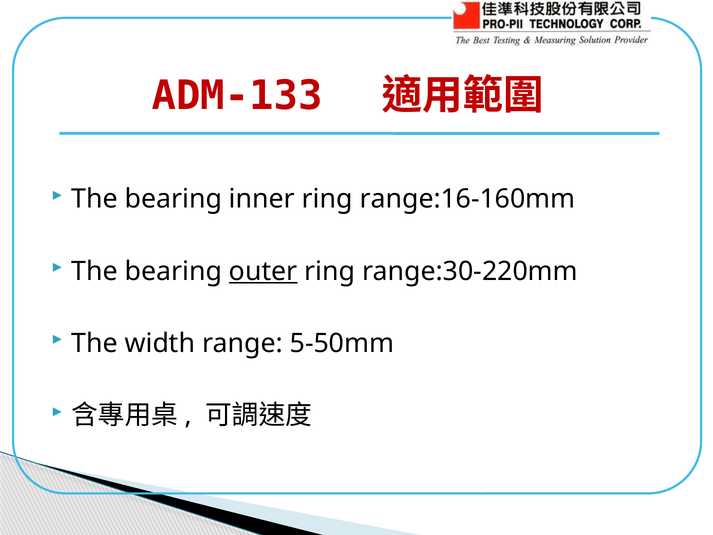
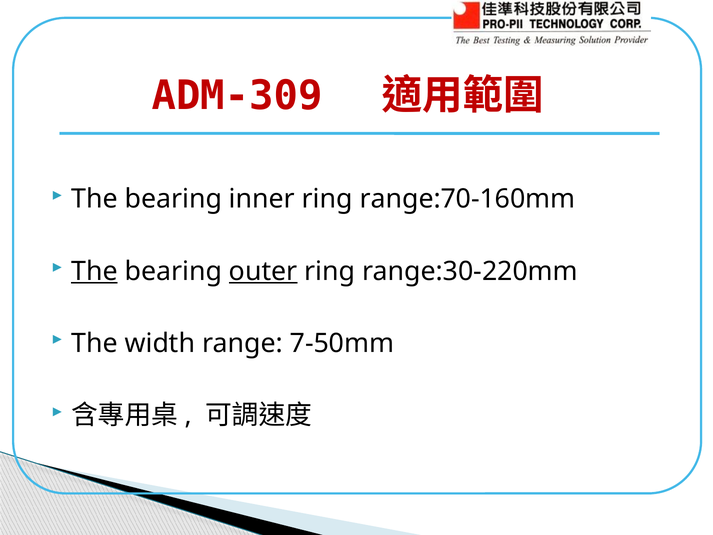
ADM-133: ADM-133 -> ADM-309
range:16-160mm: range:16-160mm -> range:70-160mm
The at (94, 271) underline: none -> present
5-50mm: 5-50mm -> 7-50mm
